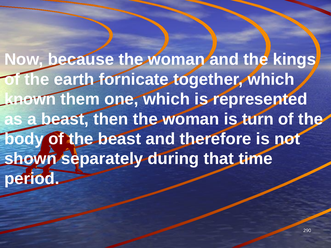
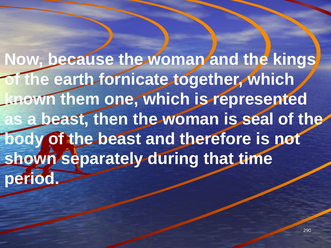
turn: turn -> seal
